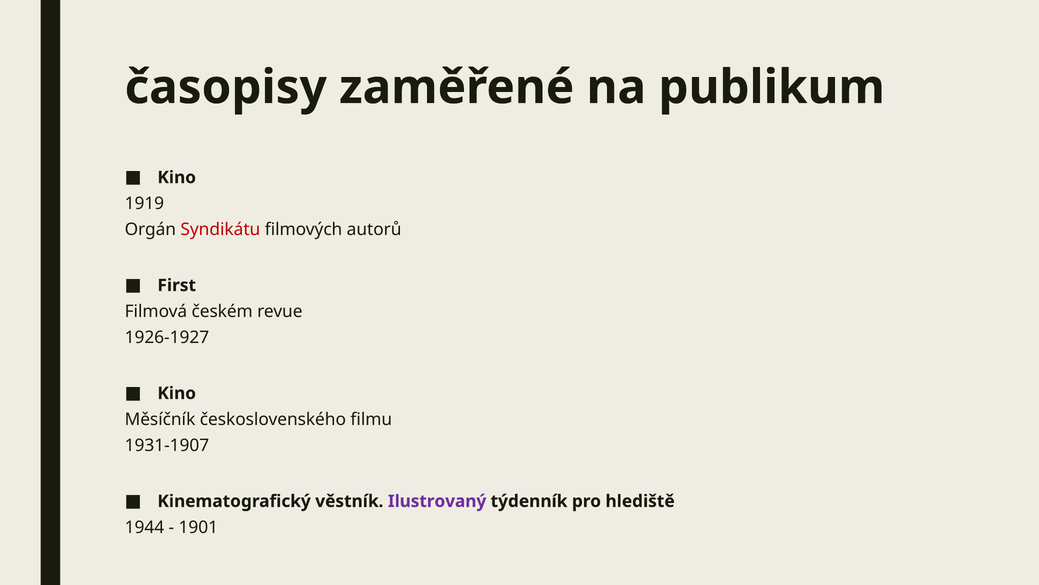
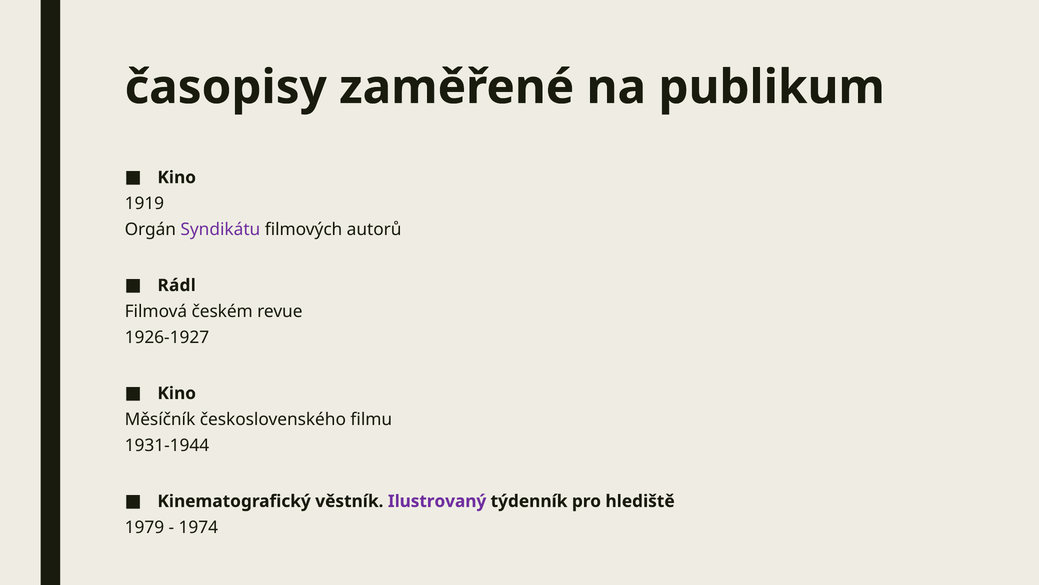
Syndikátu colour: red -> purple
First: First -> Rádl
1931-1907: 1931-1907 -> 1931-1944
1944: 1944 -> 1979
1901: 1901 -> 1974
